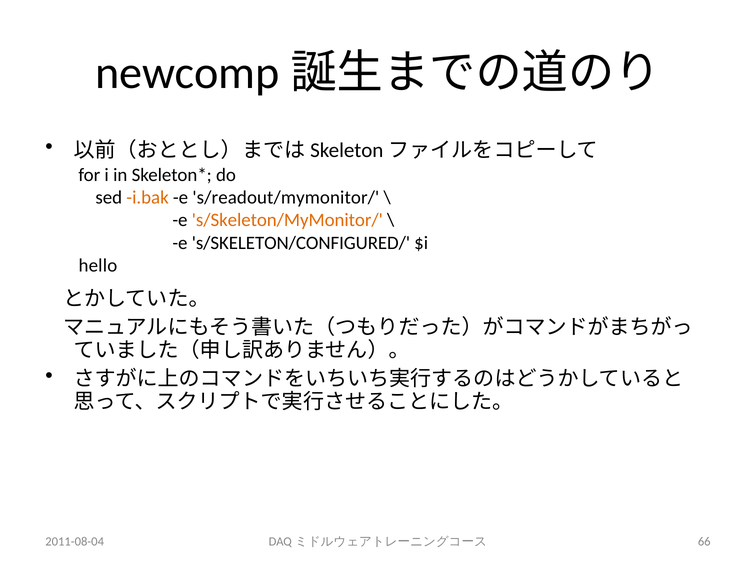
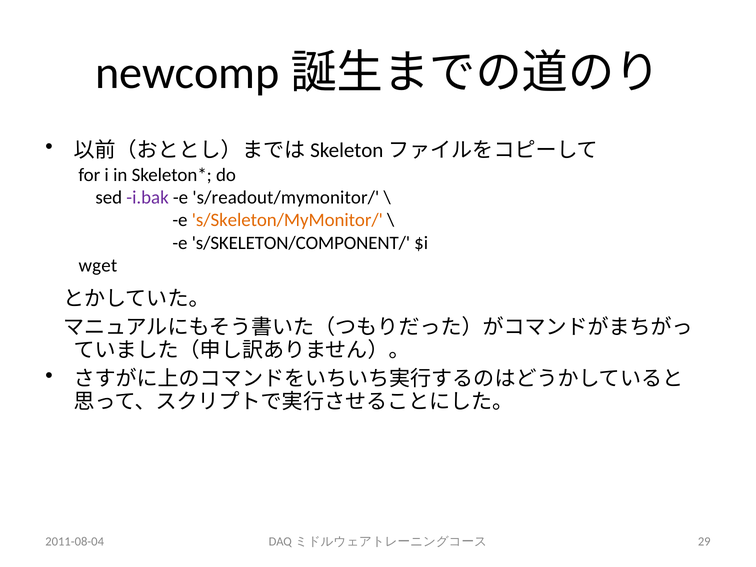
i.bak colour: orange -> purple
s/SKELETON/CONFIGURED/: s/SKELETON/CONFIGURED/ -> s/SKELETON/COMPONENT/
hello: hello -> wget
66: 66 -> 29
